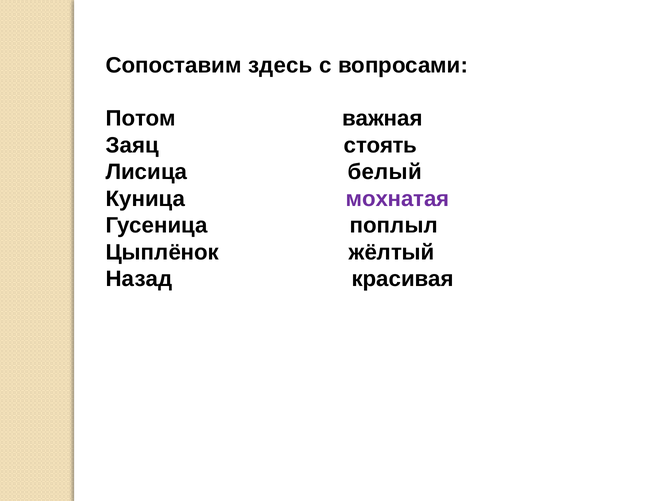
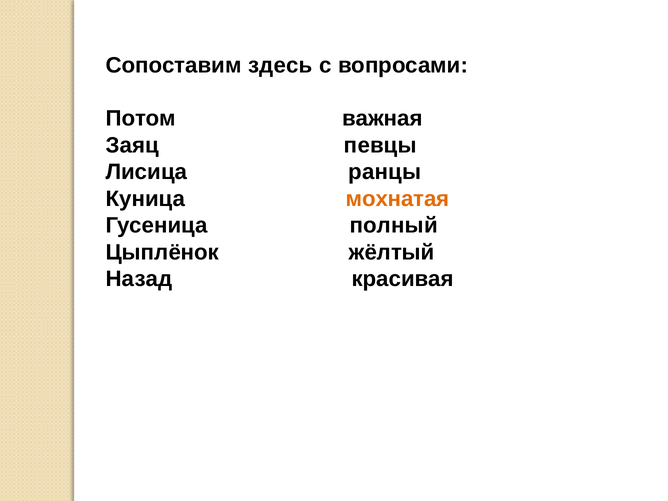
стоять: стоять -> певцы
белый: белый -> ранцы
мохнатая colour: purple -> orange
поплыл: поплыл -> полный
